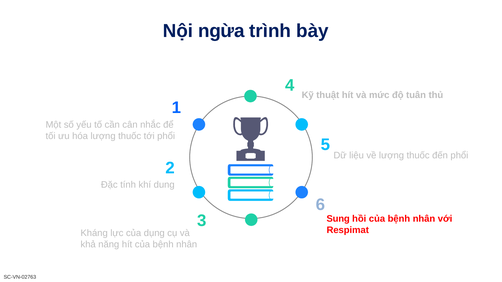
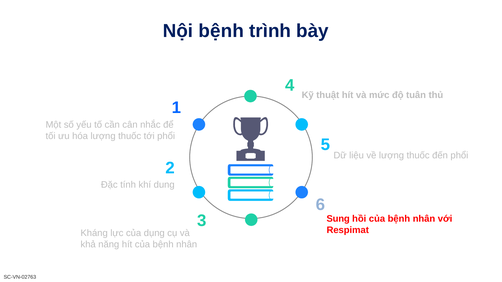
Nội ngừa: ngừa -> bệnh
